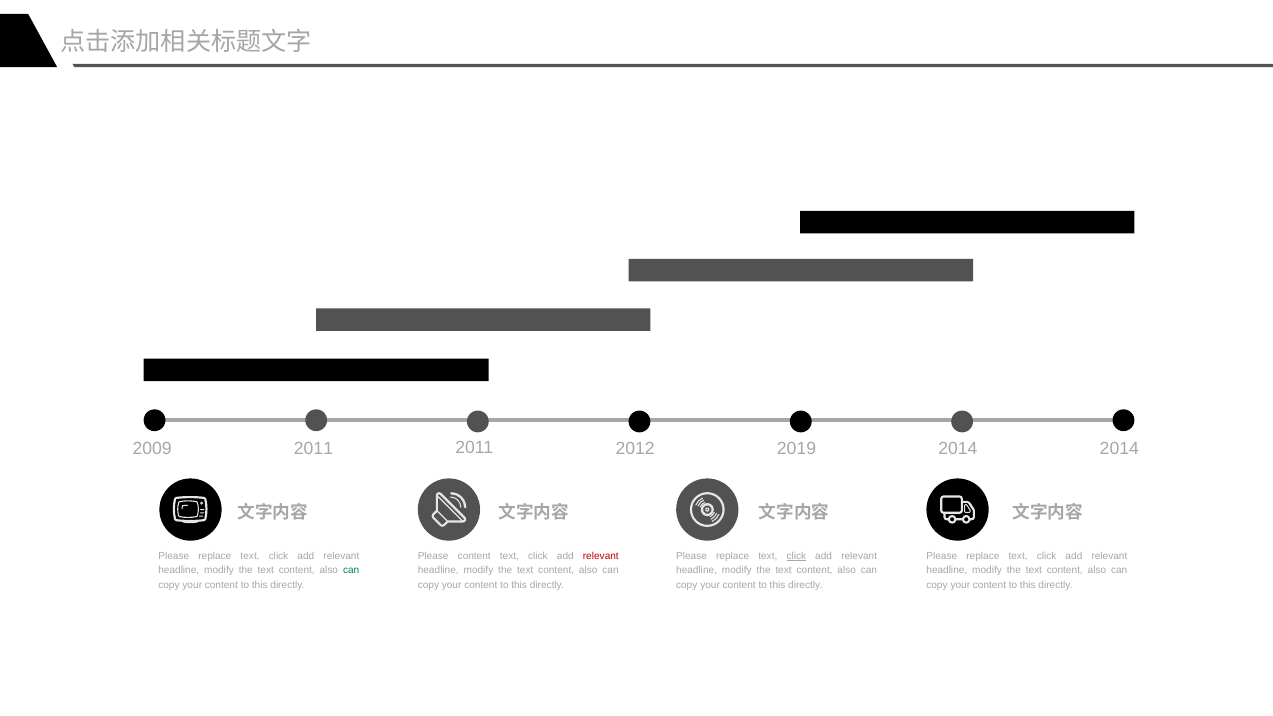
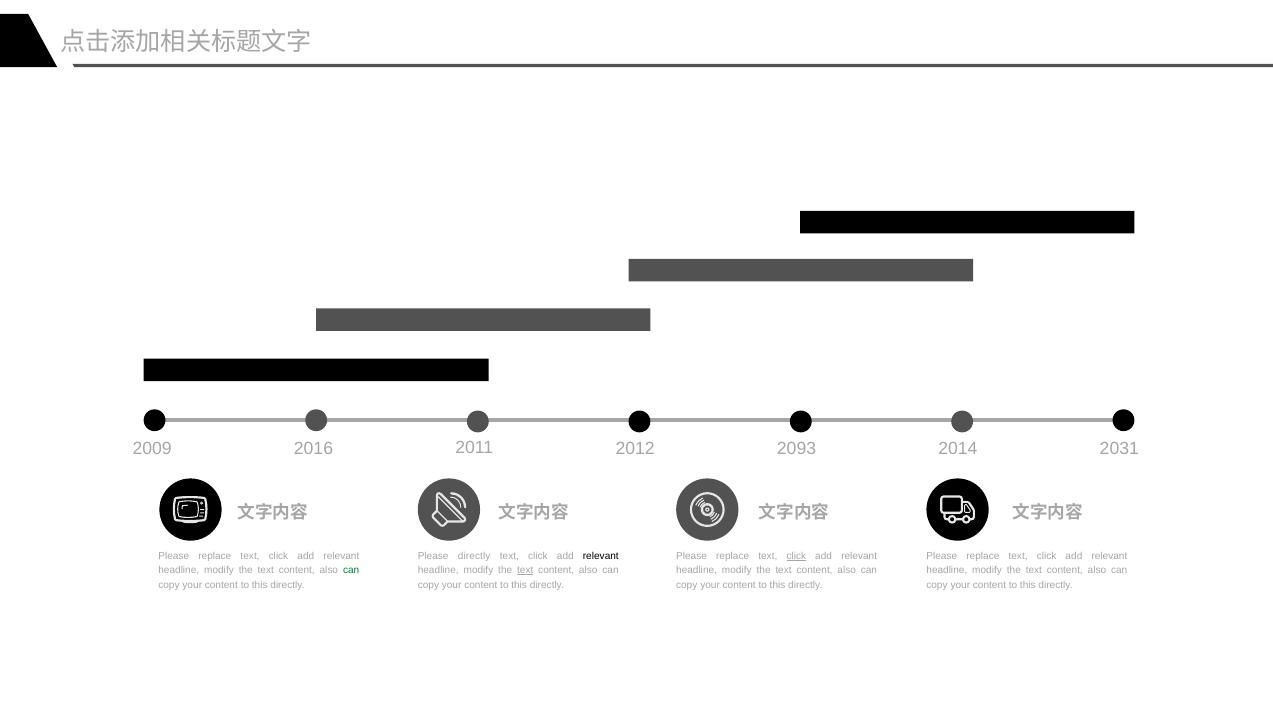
2014 at (1119, 448): 2014 -> 2031
2011 at (313, 448): 2011 -> 2016
2019: 2019 -> 2093
Please content: content -> directly
relevant at (601, 556) colour: red -> black
text at (525, 570) underline: none -> present
